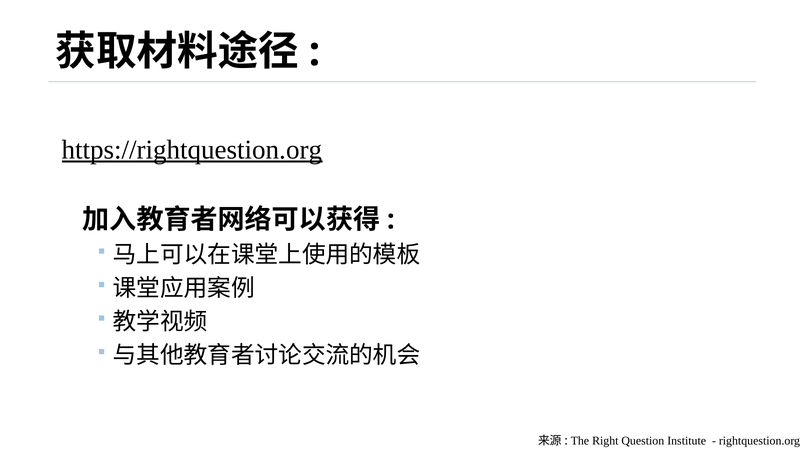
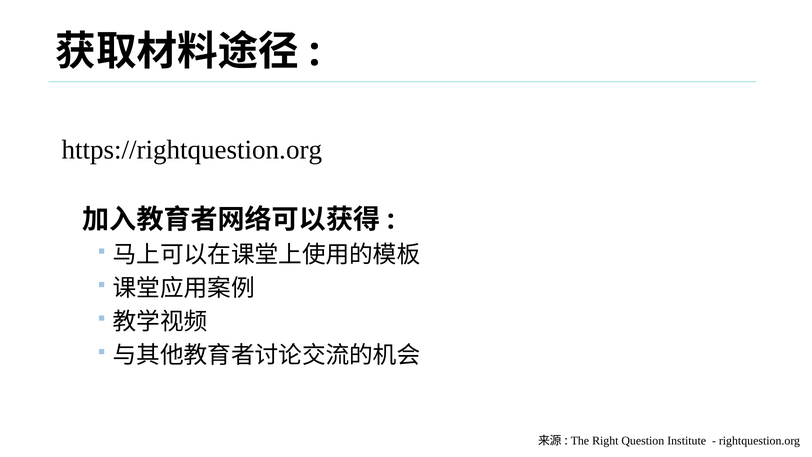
https://rightquestion.org underline: present -> none
